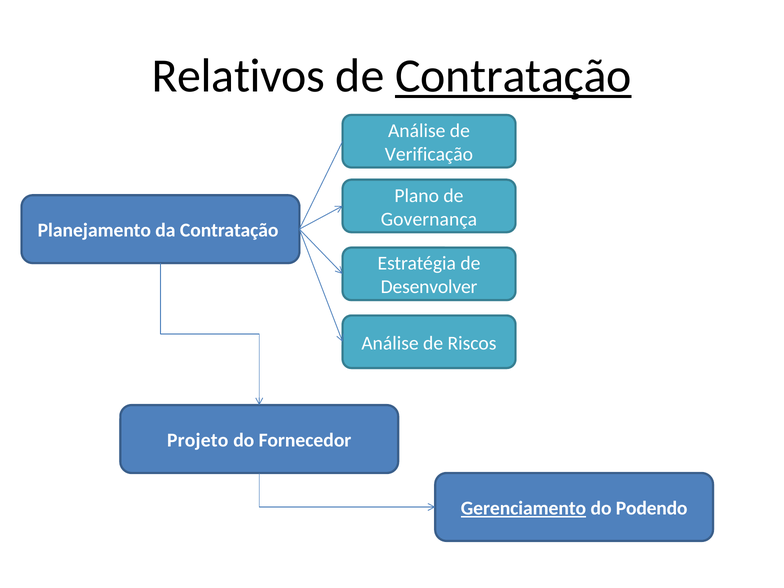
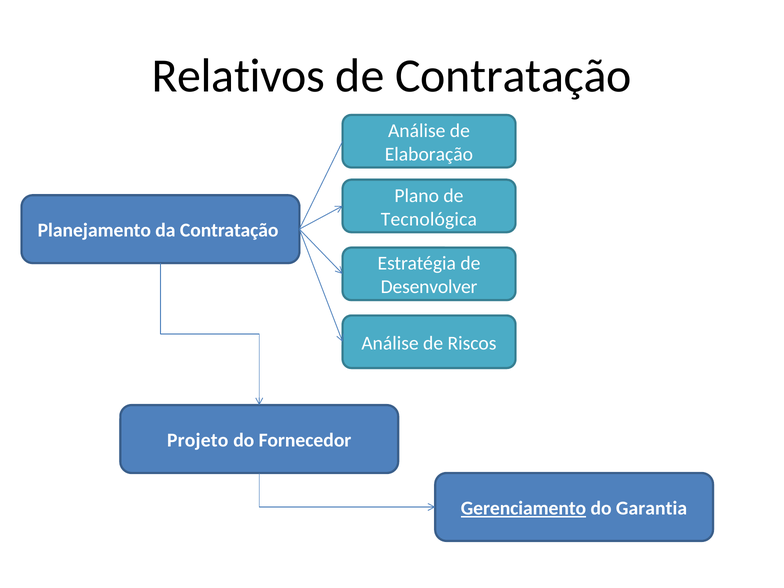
Contratação at (513, 76) underline: present -> none
Verificação: Verificação -> Elaboração
Governança: Governança -> Tecnológica
Podendo: Podendo -> Garantia
